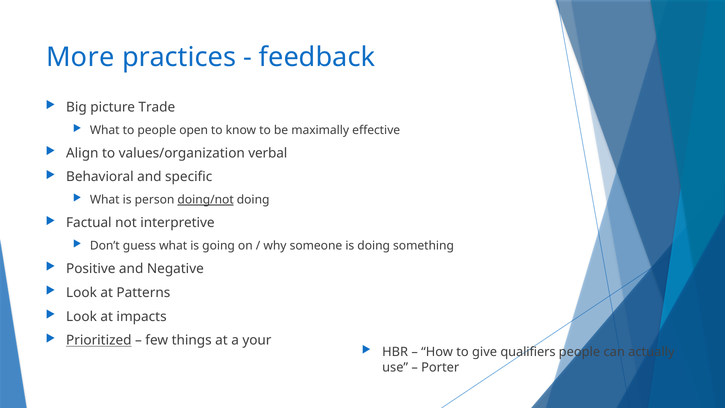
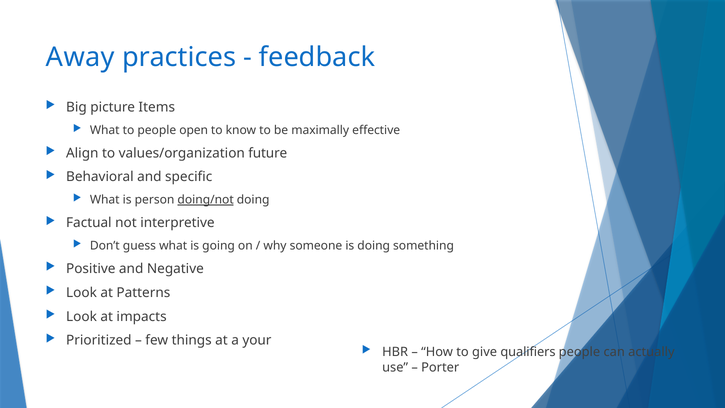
More: More -> Away
Trade: Trade -> Items
verbal: verbal -> future
Prioritized underline: present -> none
